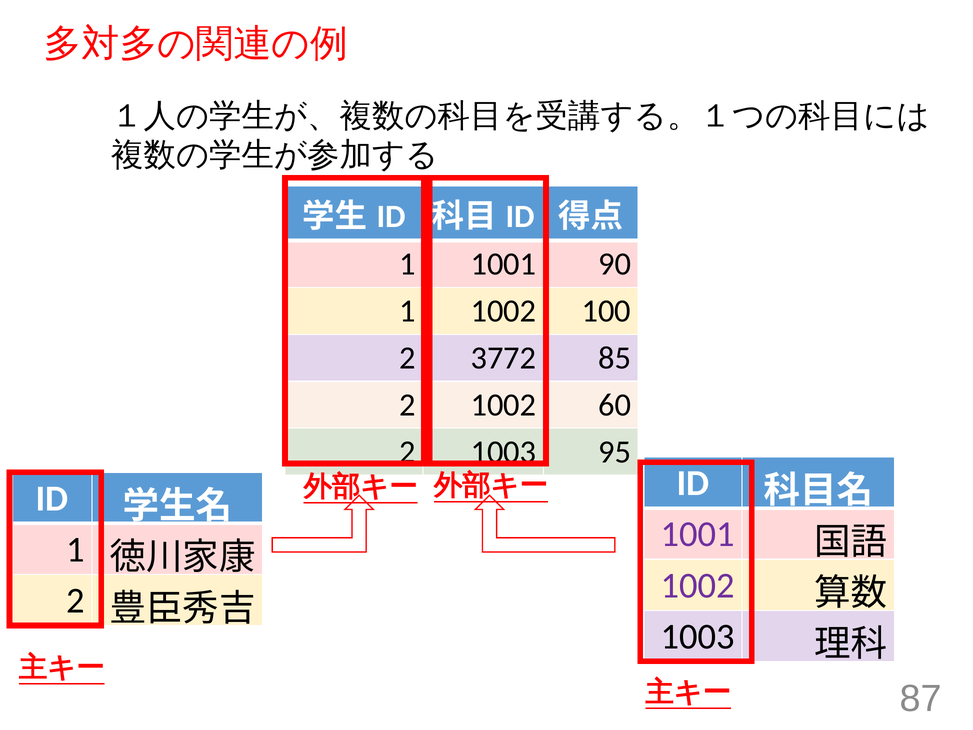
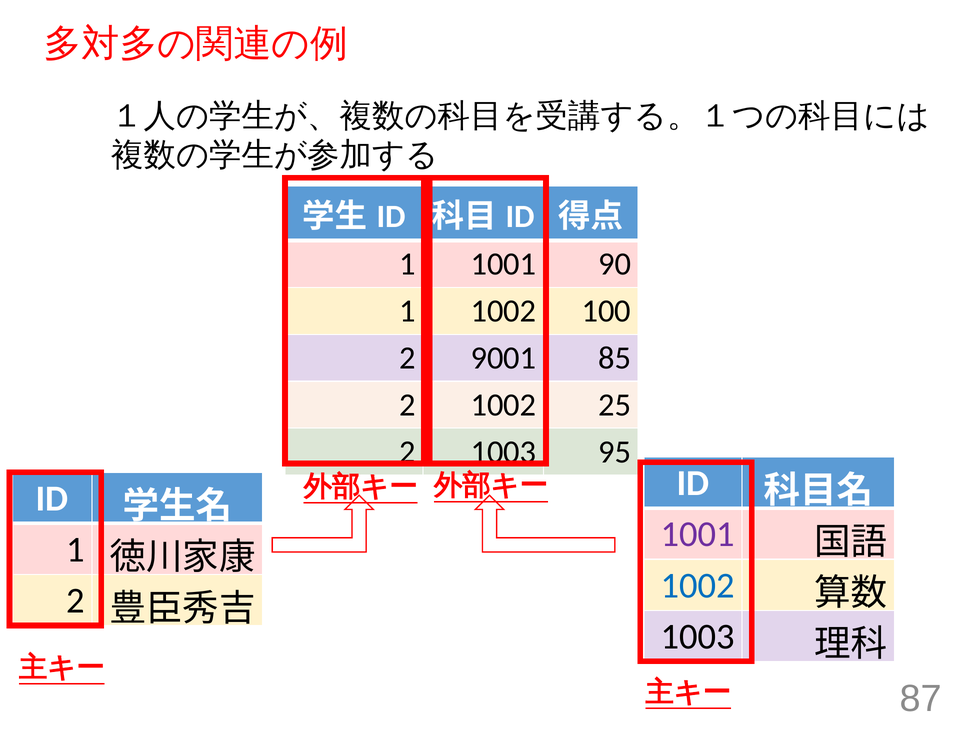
3772: 3772 -> 9001
60: 60 -> 25
1002 at (698, 585) colour: purple -> blue
